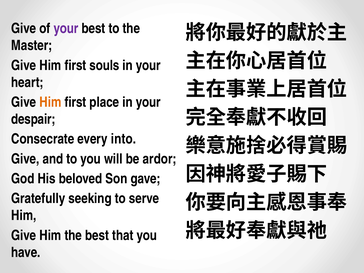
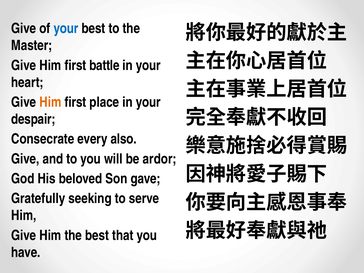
your at (66, 29) colour: purple -> blue
souls: souls -> battle
into: into -> also
